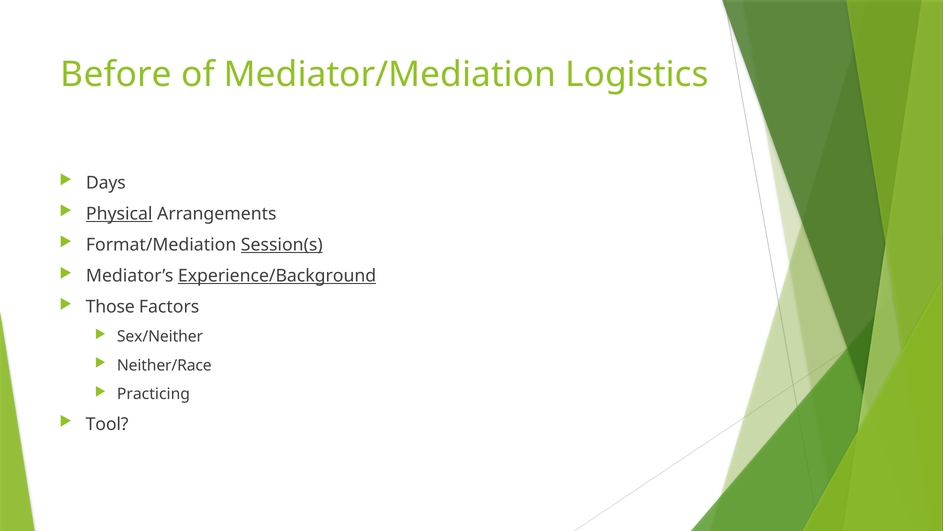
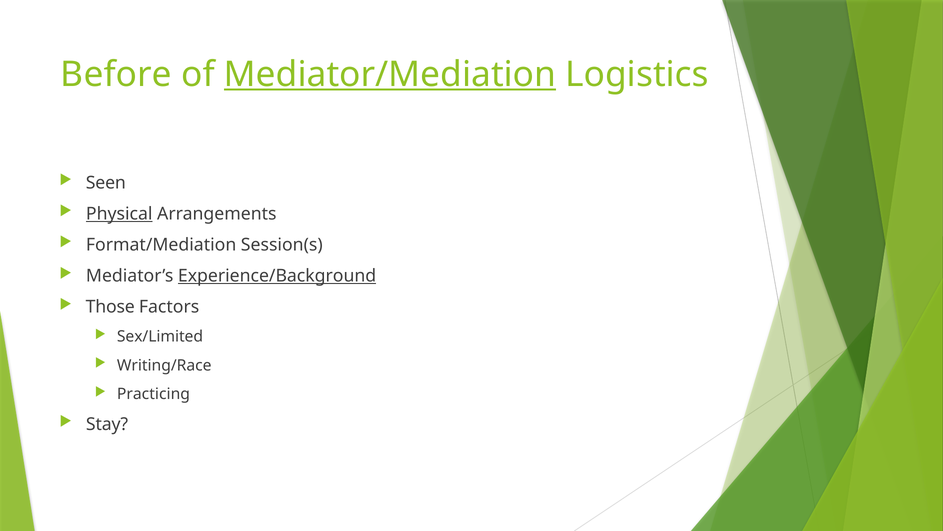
Mediator/Mediation underline: none -> present
Days: Days -> Seen
Session(s underline: present -> none
Sex/Neither: Sex/Neither -> Sex/Limited
Neither/Race: Neither/Race -> Writing/Race
Tool: Tool -> Stay
